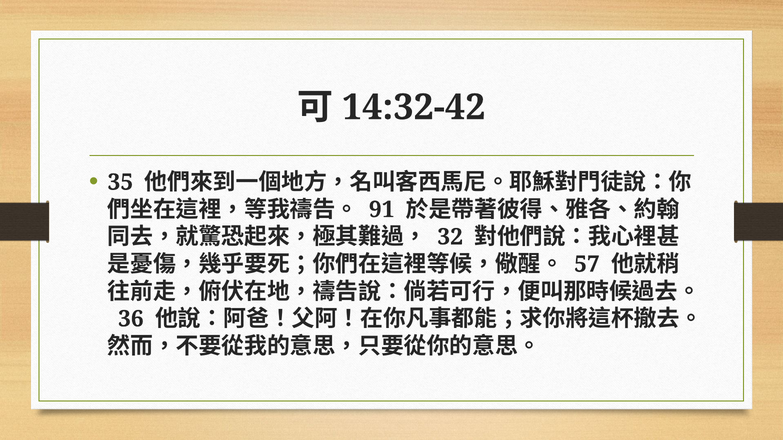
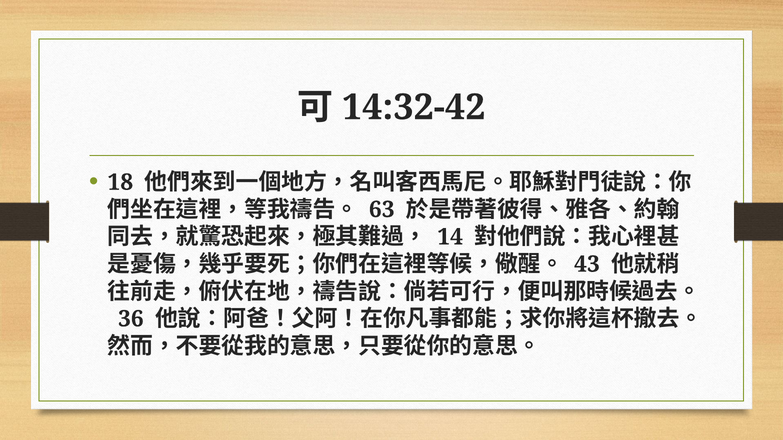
35: 35 -> 18
91: 91 -> 63
32: 32 -> 14
57: 57 -> 43
